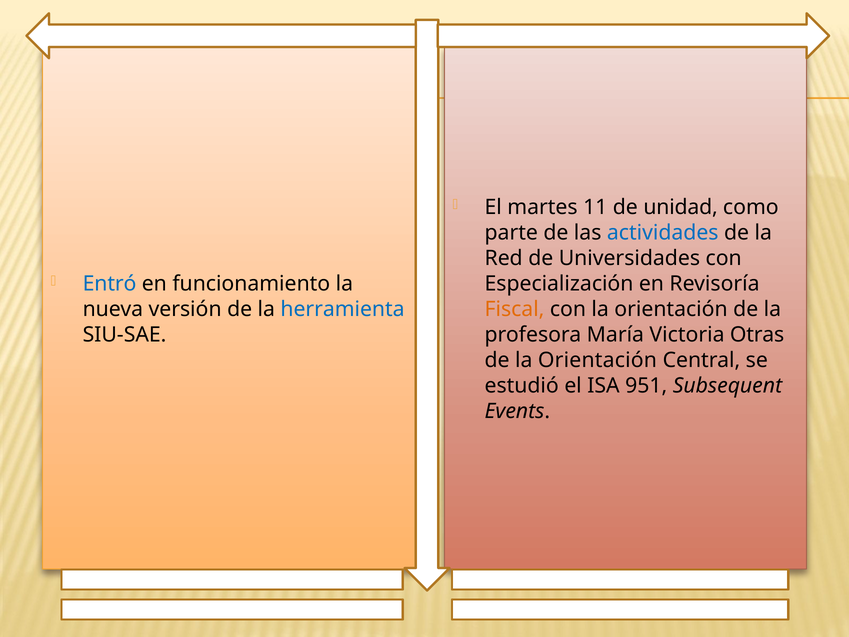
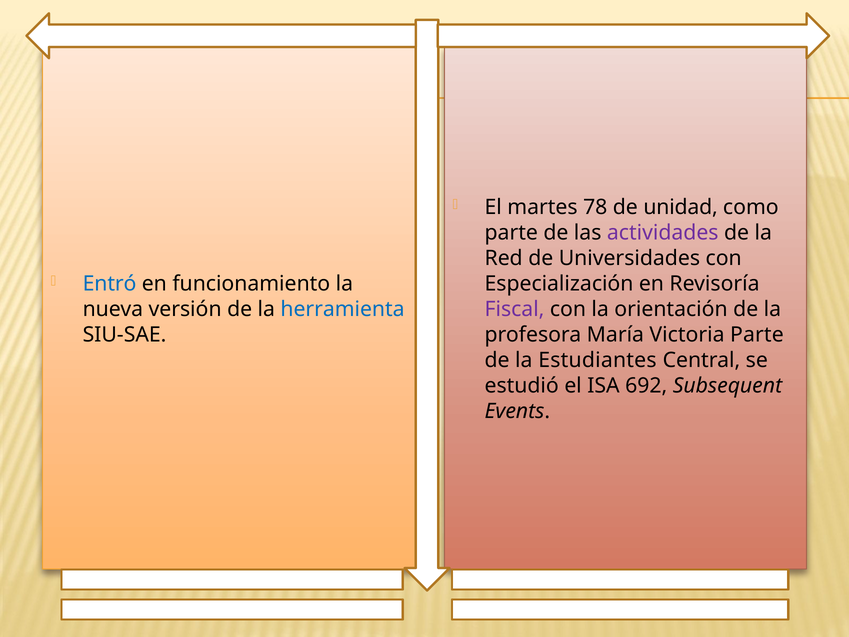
11: 11 -> 78
actividades colour: blue -> purple
Fiscal colour: orange -> purple
Victoria Otras: Otras -> Parte
de la Orientación: Orientación -> Estudiantes
951: 951 -> 692
